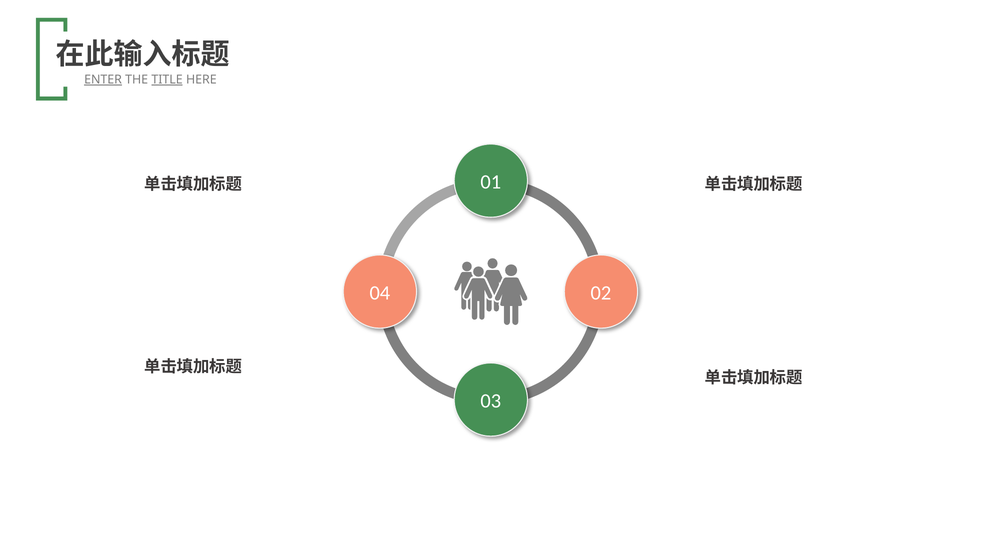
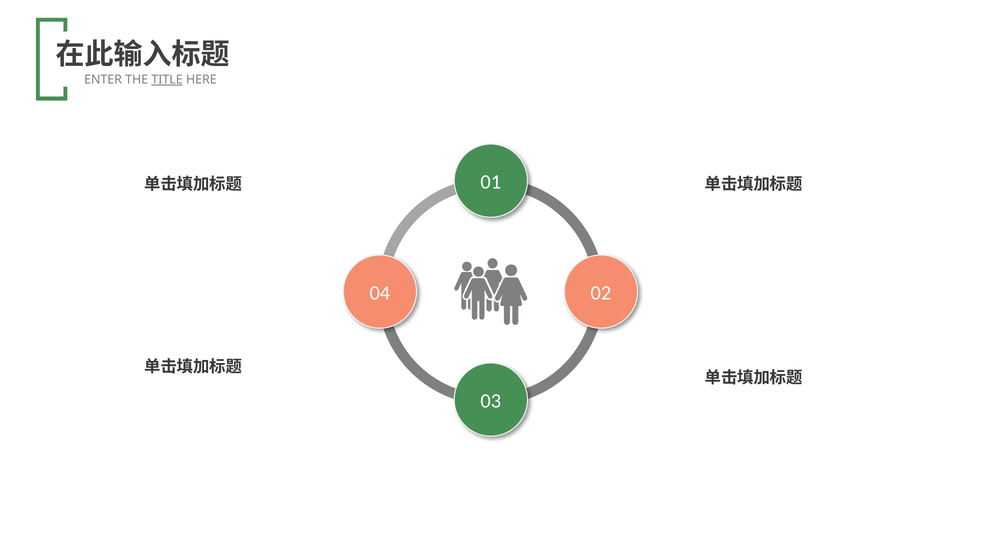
ENTER underline: present -> none
